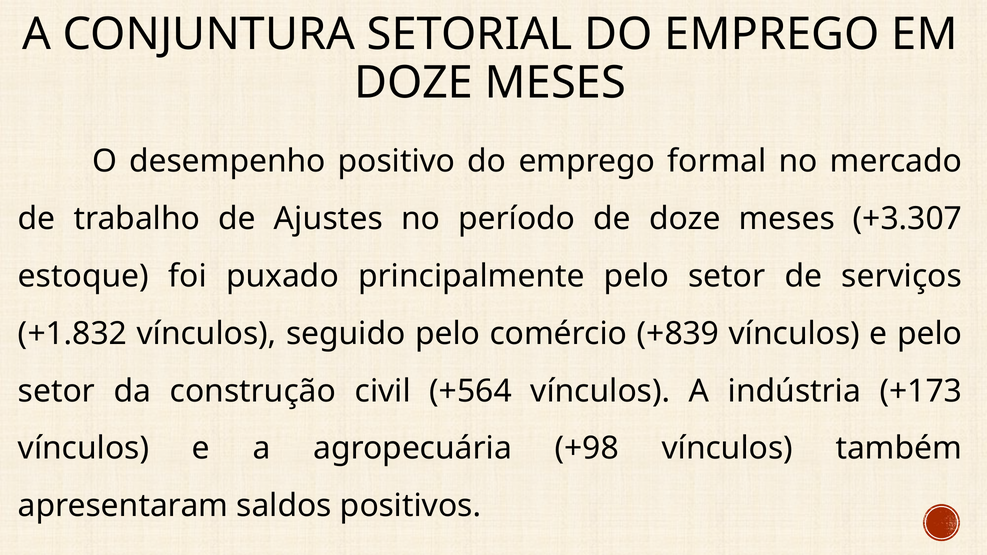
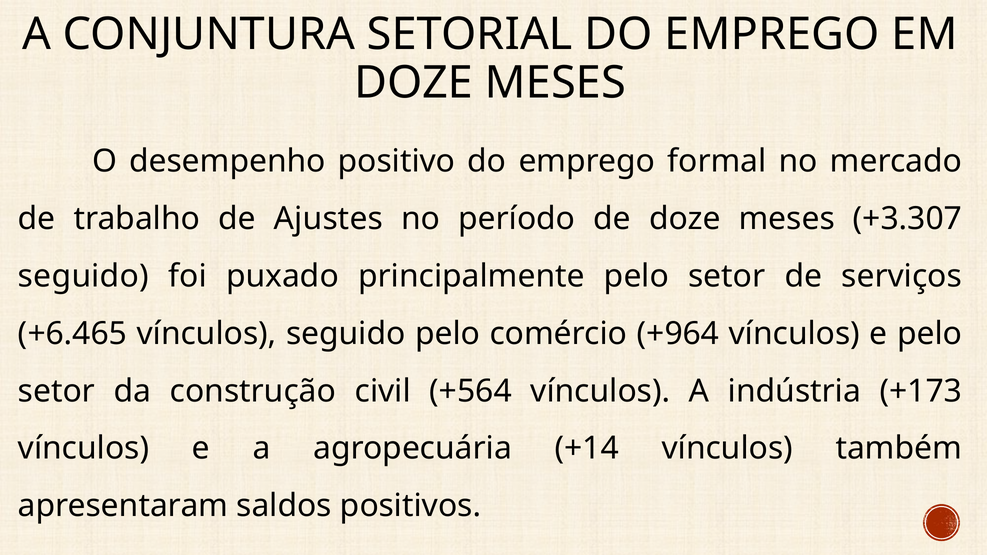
estoque at (84, 276): estoque -> seguido
+1.832: +1.832 -> +6.465
+839: +839 -> +964
+98: +98 -> +14
